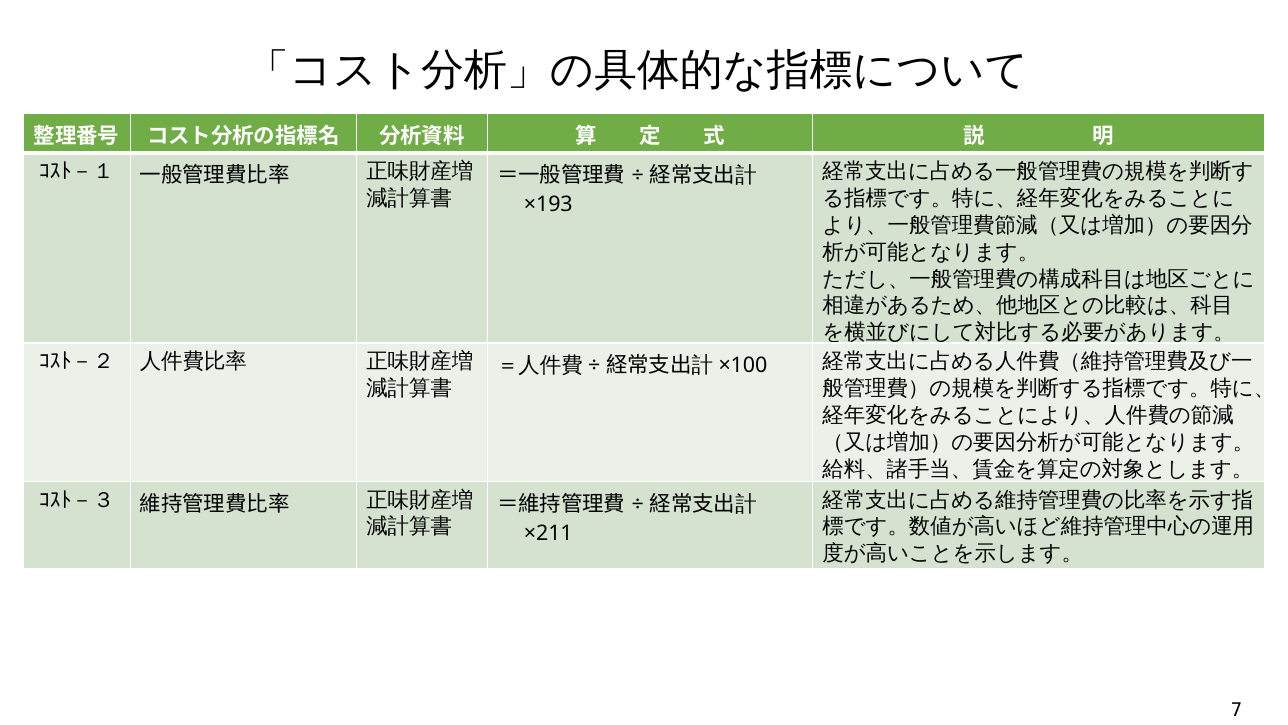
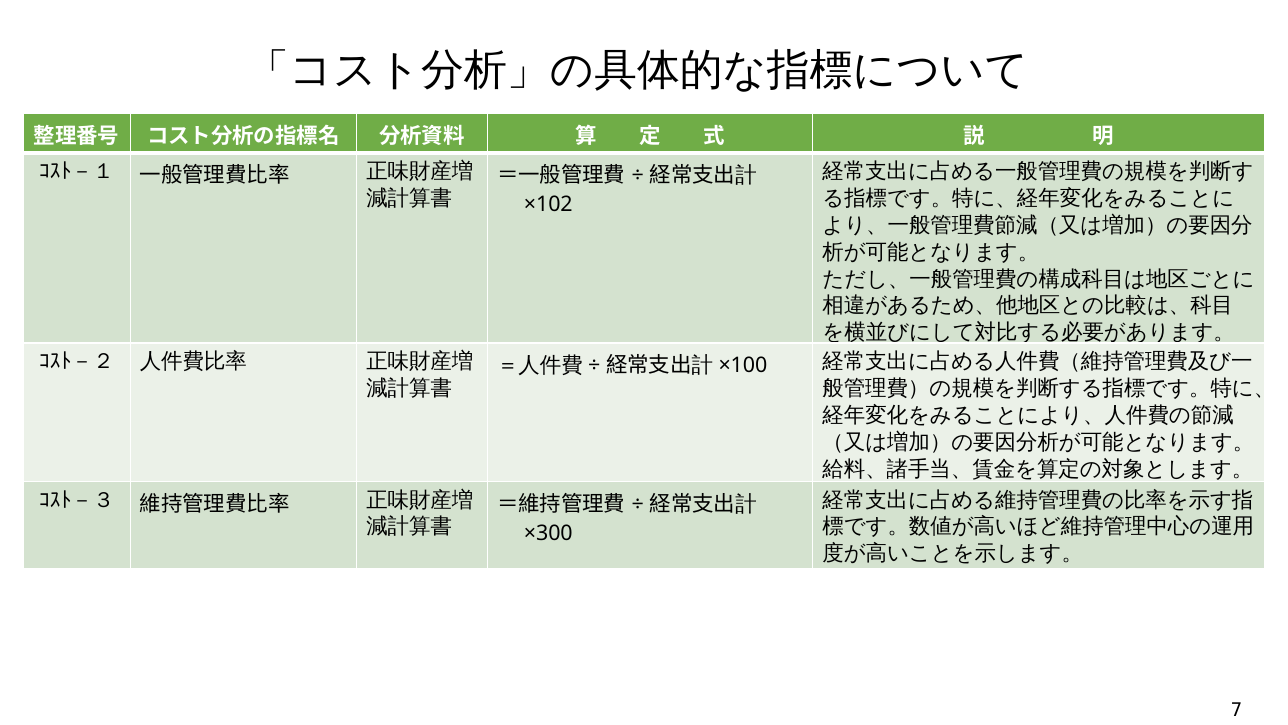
×193: ×193 -> ×102
×211: ×211 -> ×300
